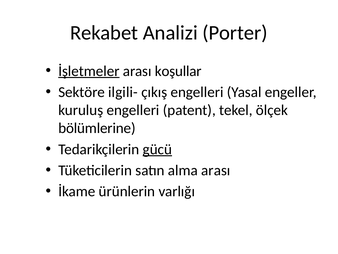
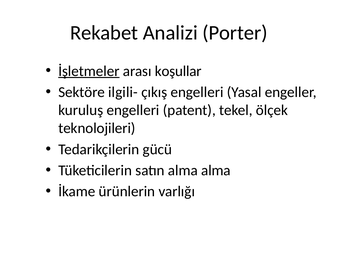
bölümlerine: bölümlerine -> teknolojileri
gücü underline: present -> none
alma arası: arası -> alma
